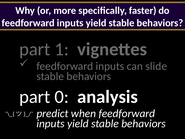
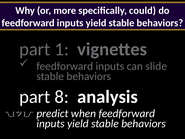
faster: faster -> could
0: 0 -> 8
